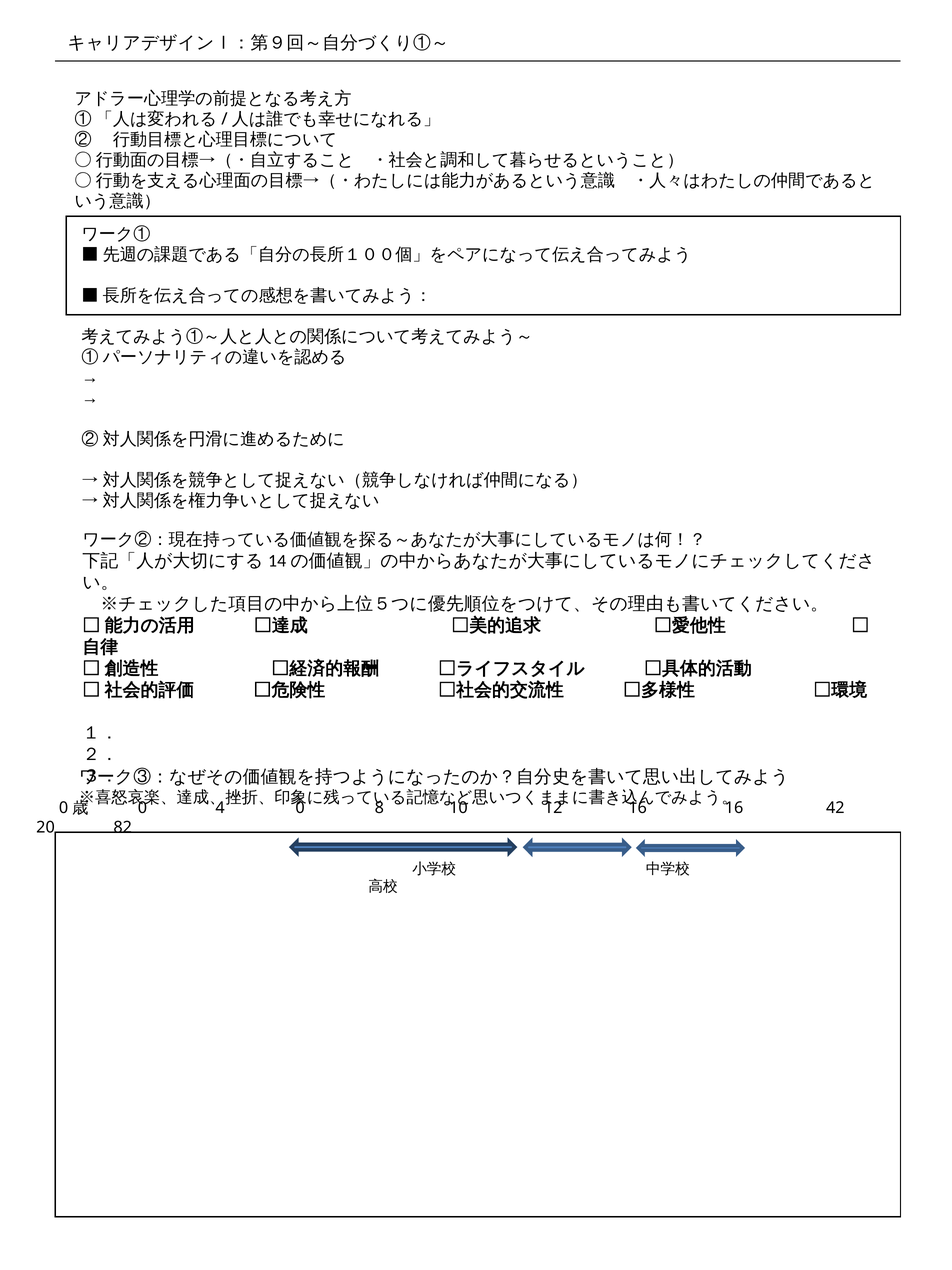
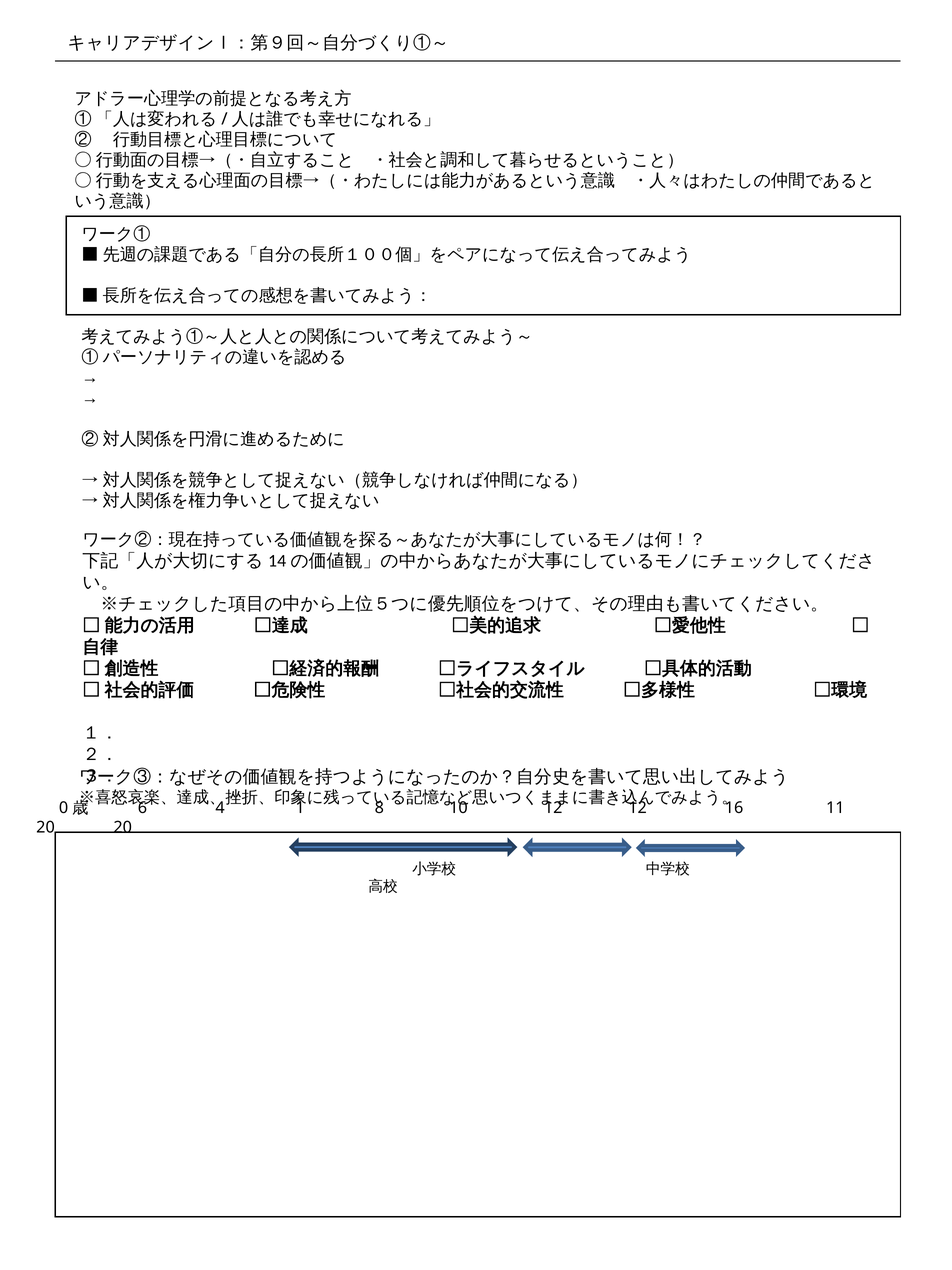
0 at (142, 807): 0 -> 6
4 0: 0 -> 1
12 16: 16 -> 12
42: 42 -> 11
20 82: 82 -> 20
